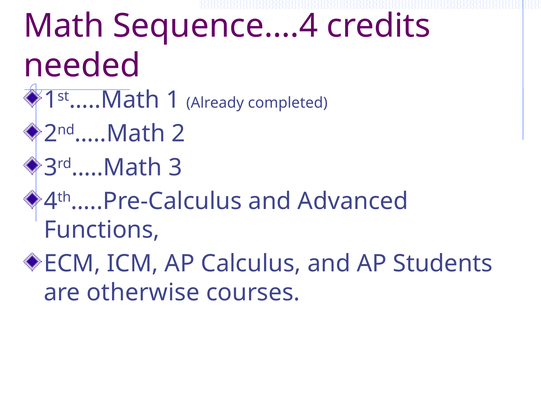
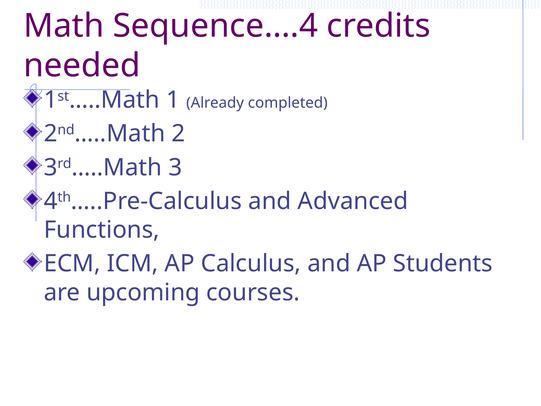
otherwise: otherwise -> upcoming
